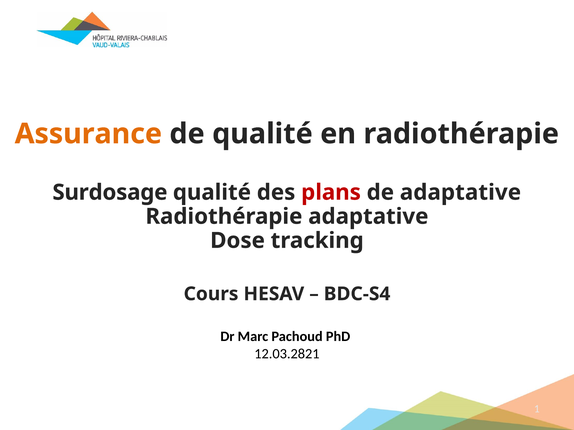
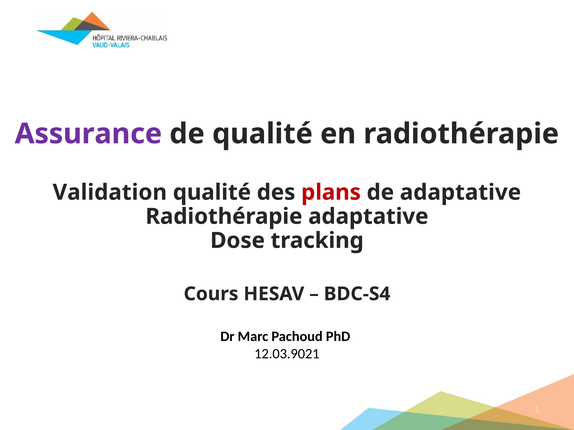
Assurance colour: orange -> purple
Surdosage: Surdosage -> Validation
12.03.2821: 12.03.2821 -> 12.03.9021
